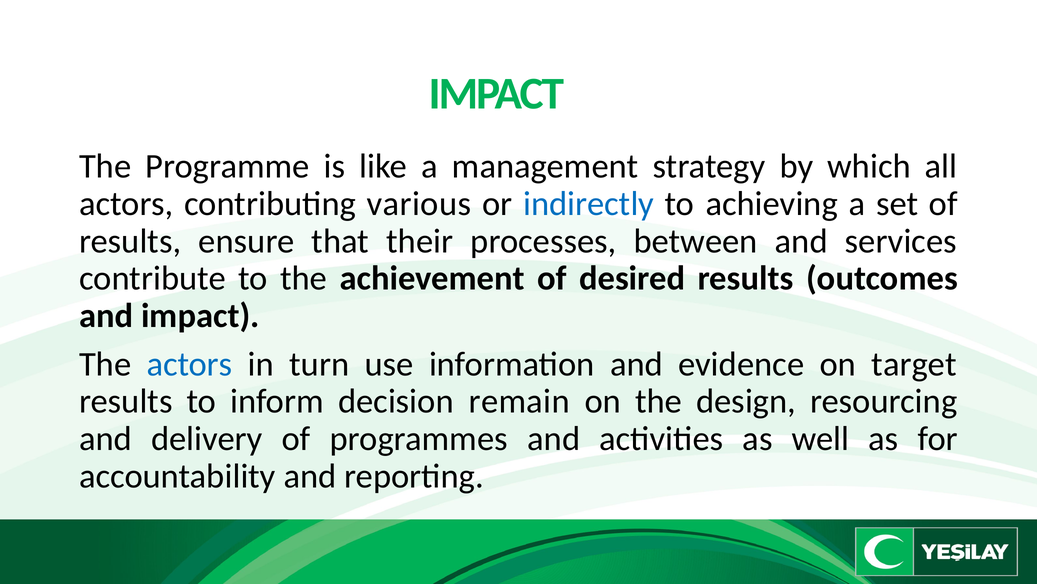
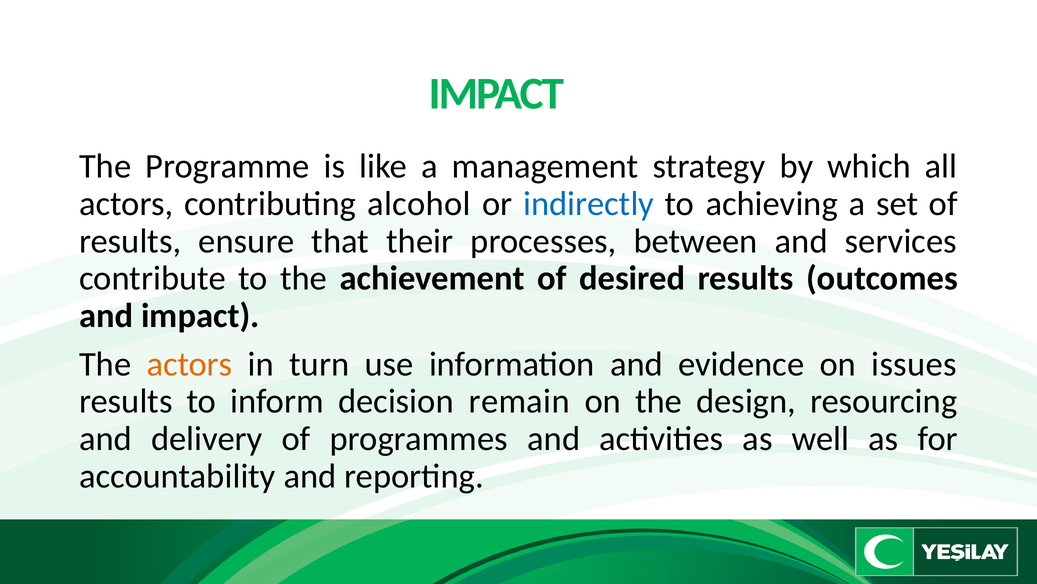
various: various -> alcohol
actors at (190, 364) colour: blue -> orange
target: target -> issues
